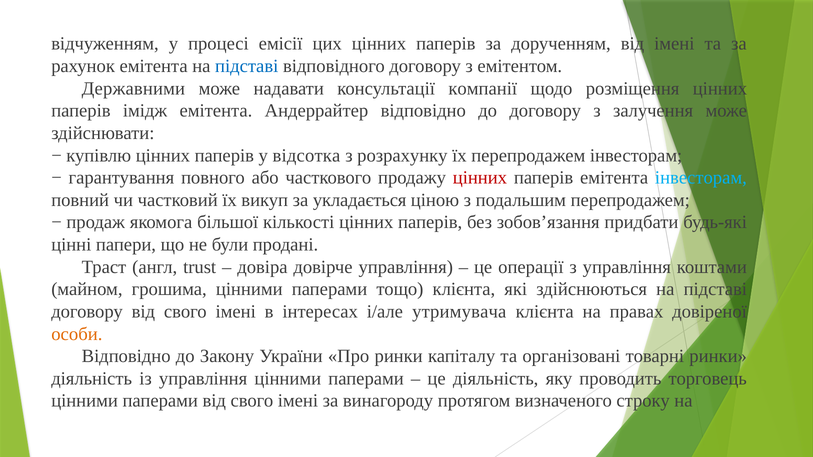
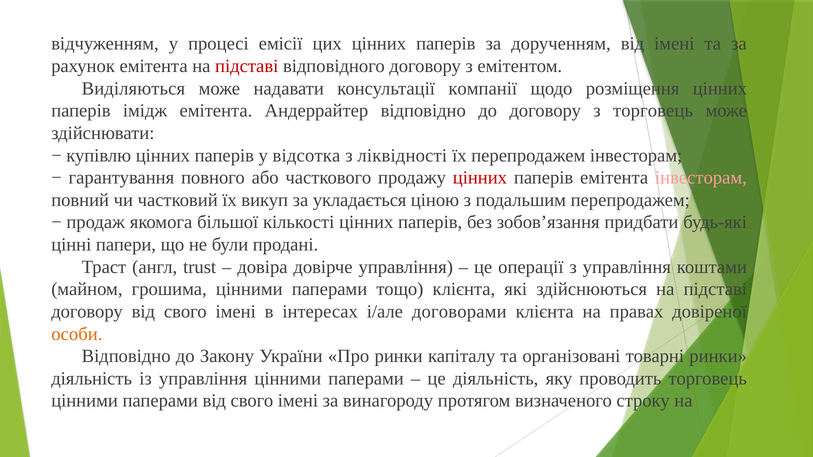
підставі at (247, 66) colour: blue -> red
Державними: Державними -> Виділяються
з залучення: залучення -> торговець
розрахунку: розрахунку -> ліквідності
інвесторам at (701, 178) colour: light blue -> pink
утримувача: утримувача -> договорами
